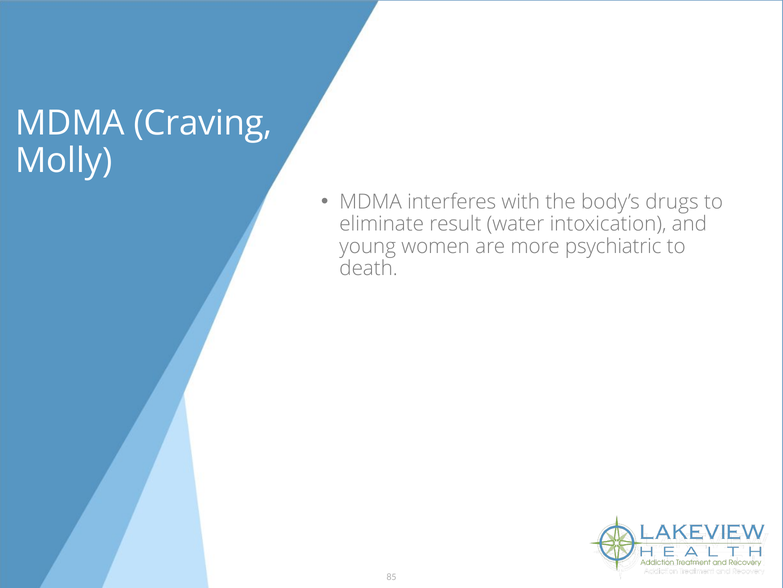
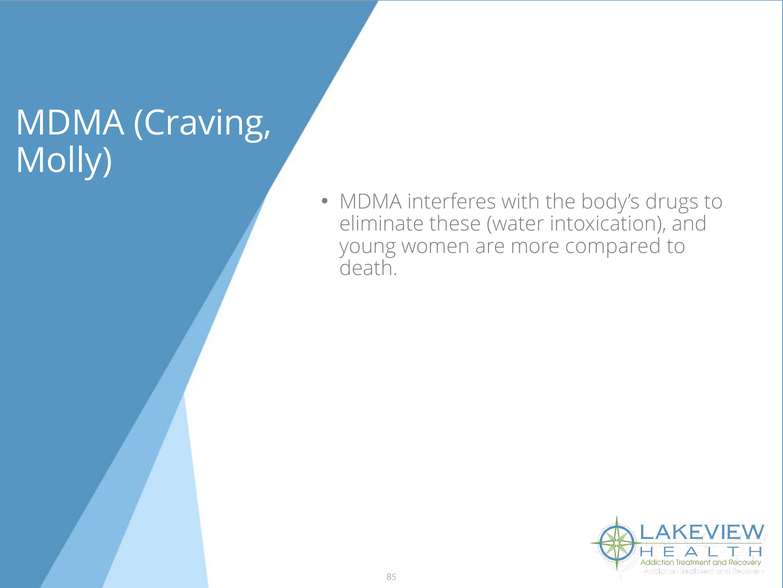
result: result -> these
psychiatric: psychiatric -> compared
